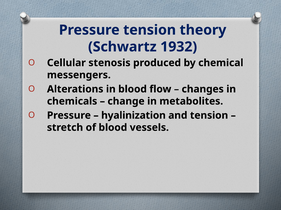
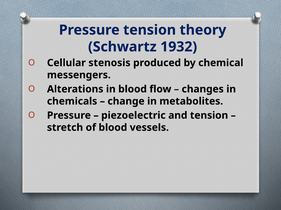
hyalinization: hyalinization -> piezoelectric
